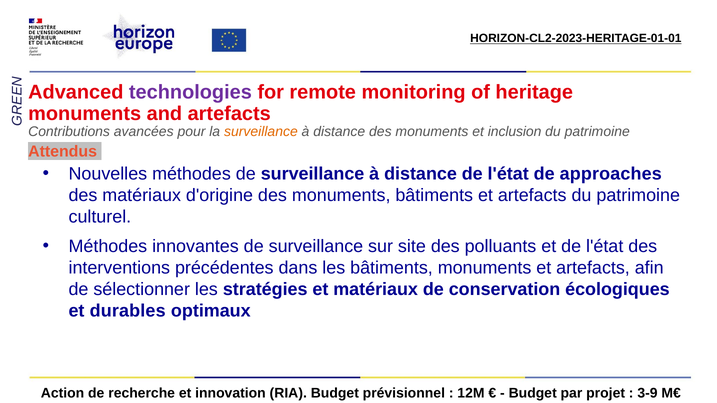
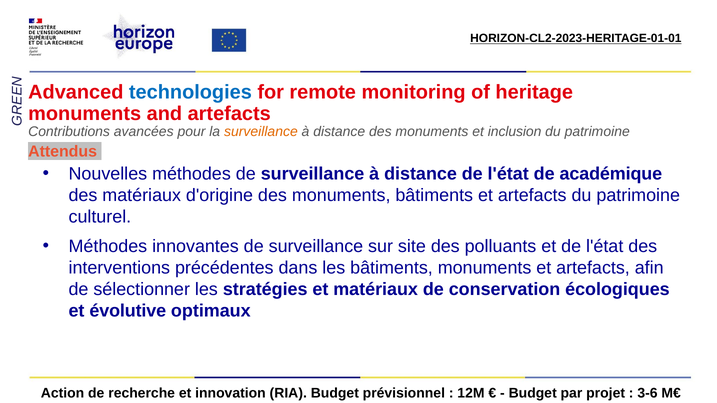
technologies colour: purple -> blue
approaches: approaches -> académique
durables: durables -> évolutive
3-9: 3-9 -> 3-6
